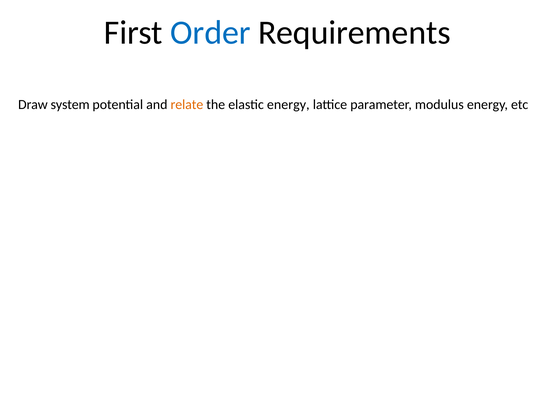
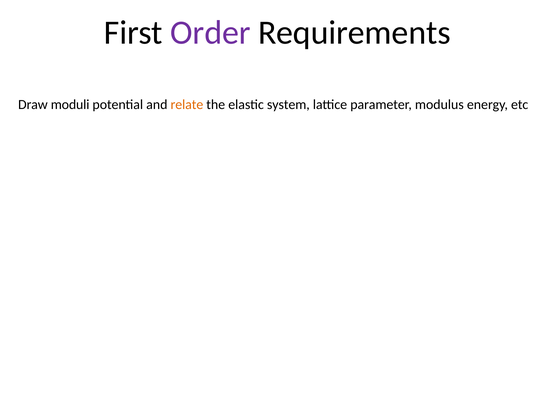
Order colour: blue -> purple
system: system -> moduli
elastic energy: energy -> system
